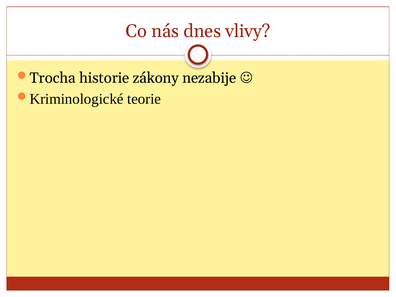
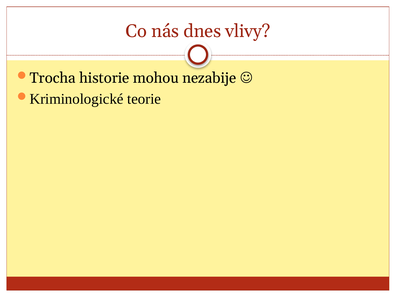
zákony: zákony -> mohou
